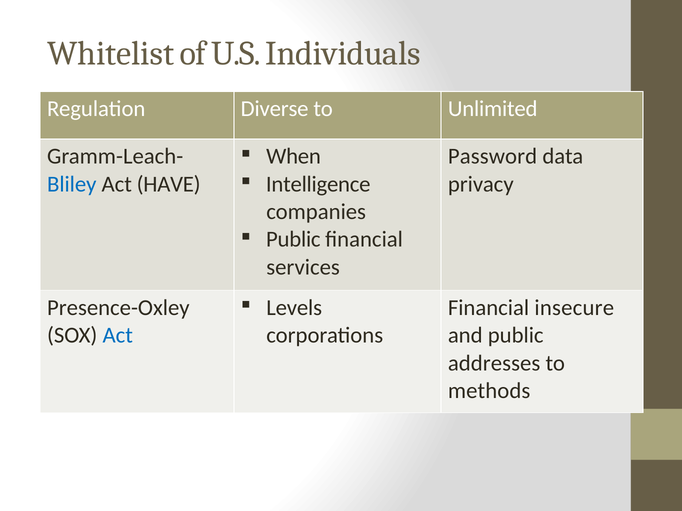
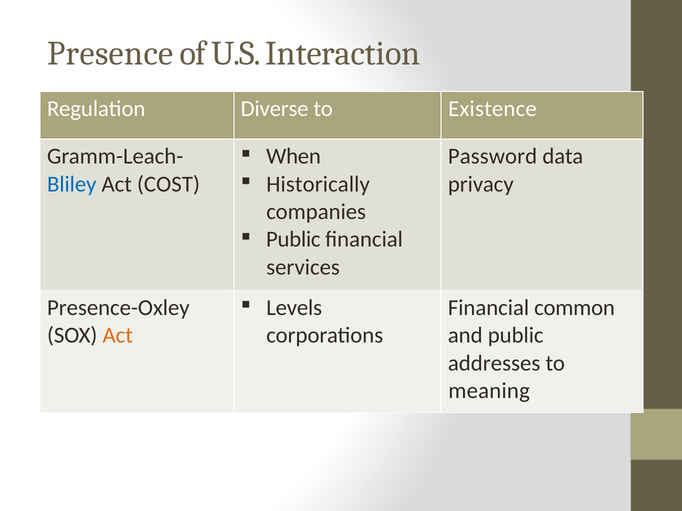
Whitelist: Whitelist -> Presence
Individuals: Individuals -> Interaction
Unlimited: Unlimited -> Existence
Intelligence: Intelligence -> Historically
HAVE: HAVE -> COST
insecure: insecure -> common
Act at (118, 336) colour: blue -> orange
methods: methods -> meaning
